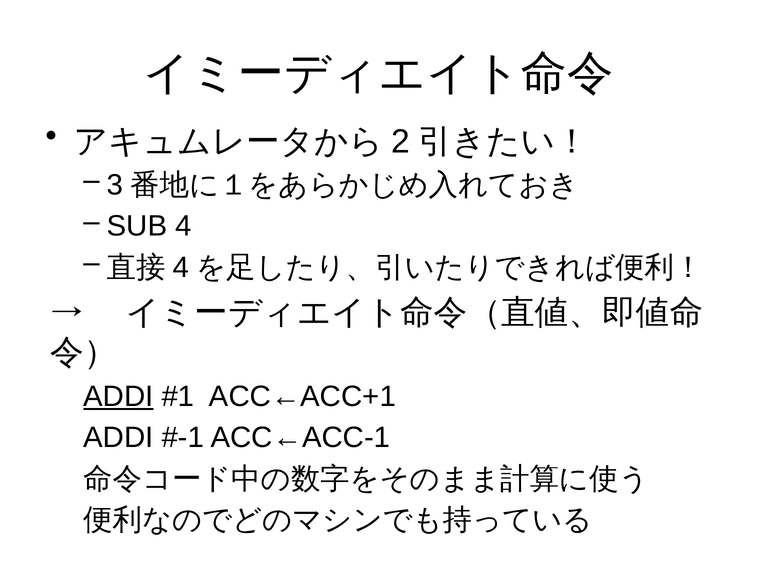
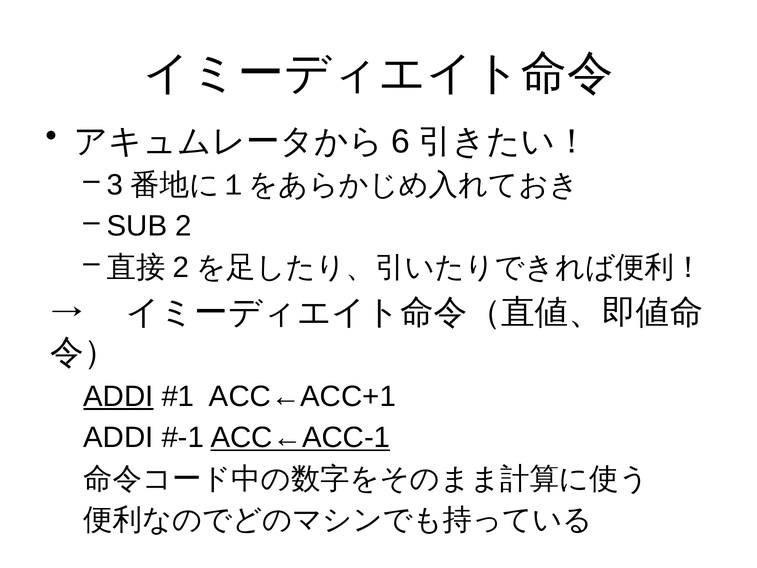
2: 2 -> 6
SUB 4: 4 -> 2
4 at (181, 267): 4 -> 2
ACC←ACC-1 underline: none -> present
